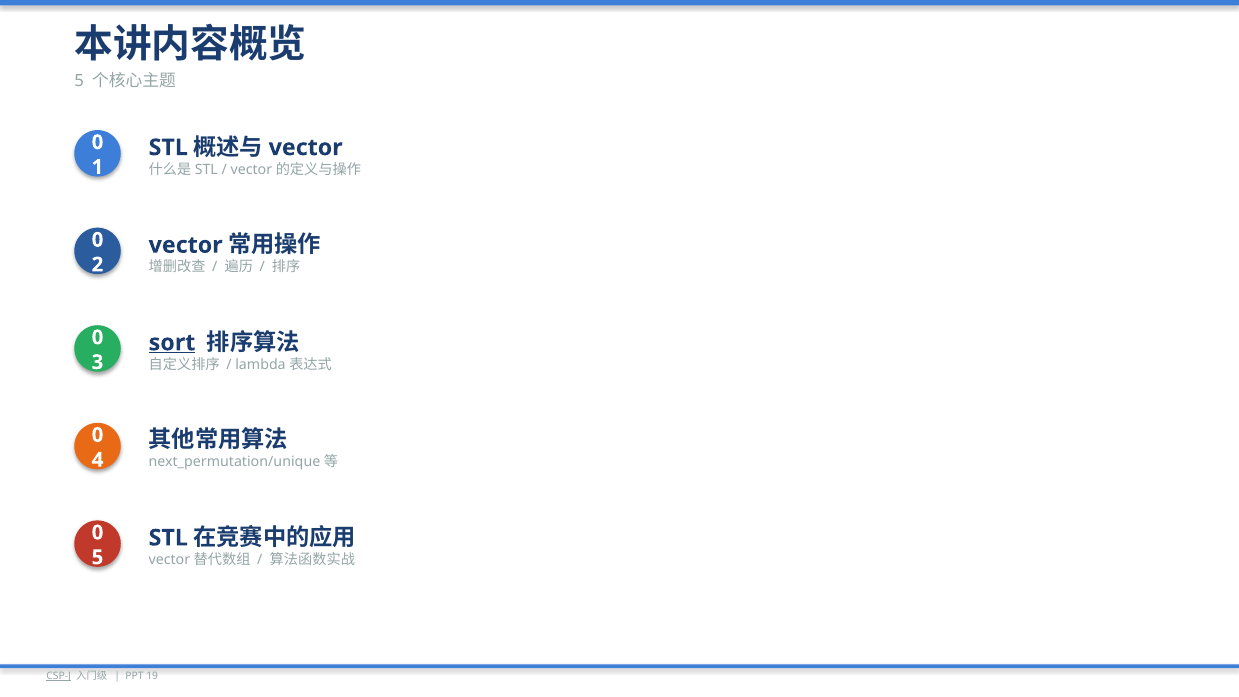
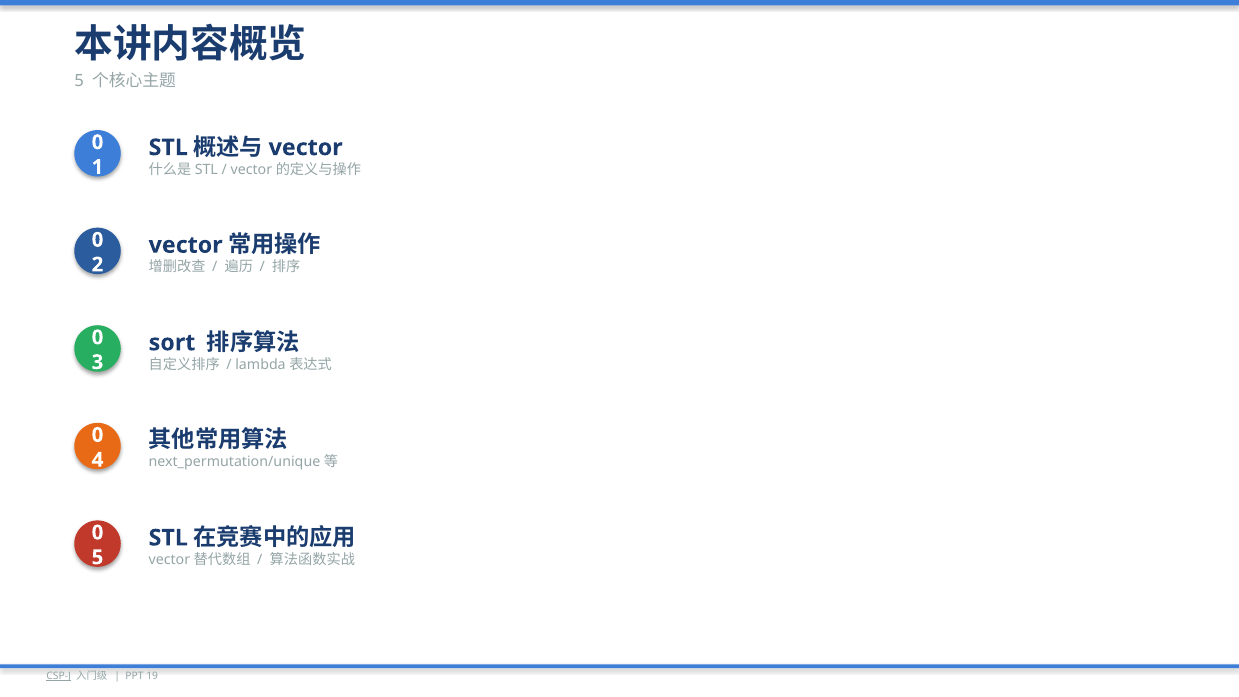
sort underline: present -> none
